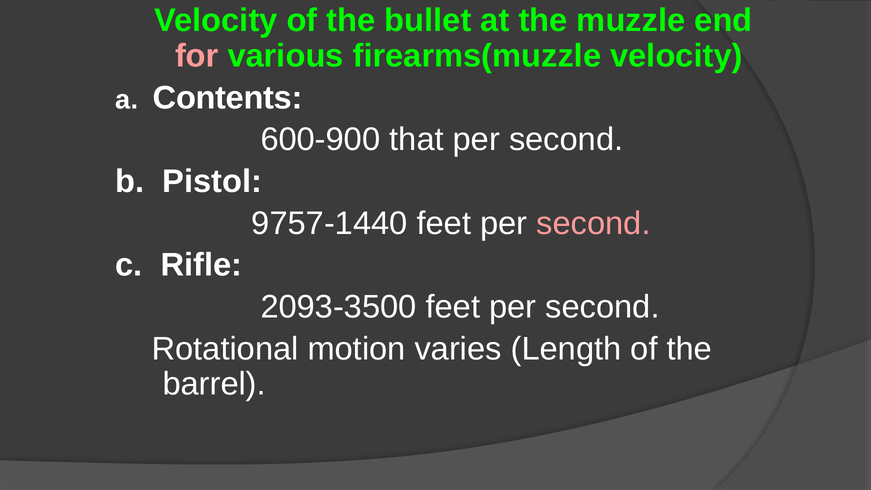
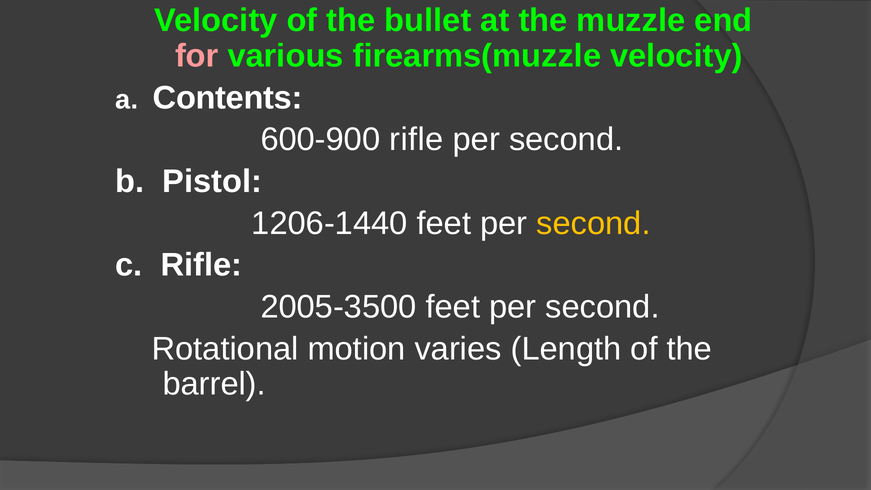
600-900 that: that -> rifle
9757-1440: 9757-1440 -> 1206-1440
second at (593, 223) colour: pink -> yellow
2093-3500: 2093-3500 -> 2005-3500
